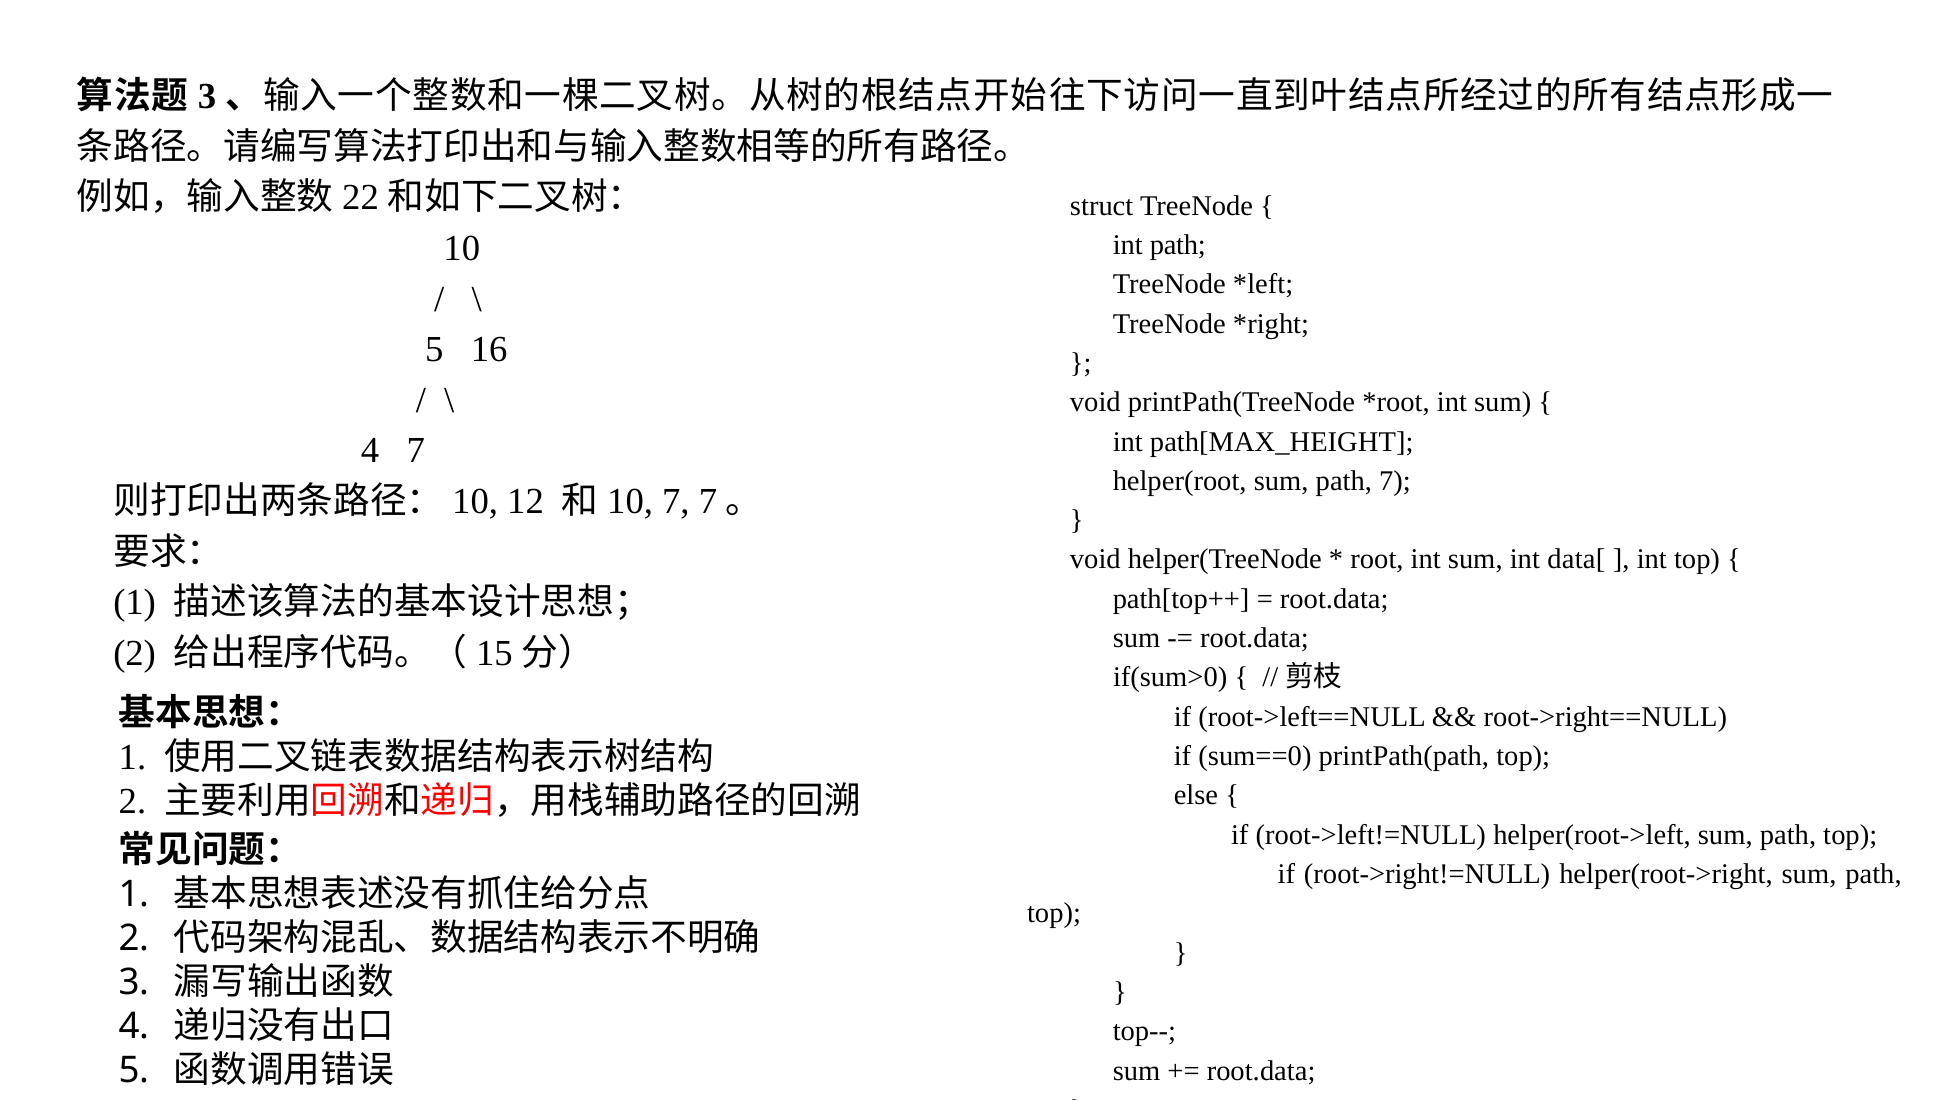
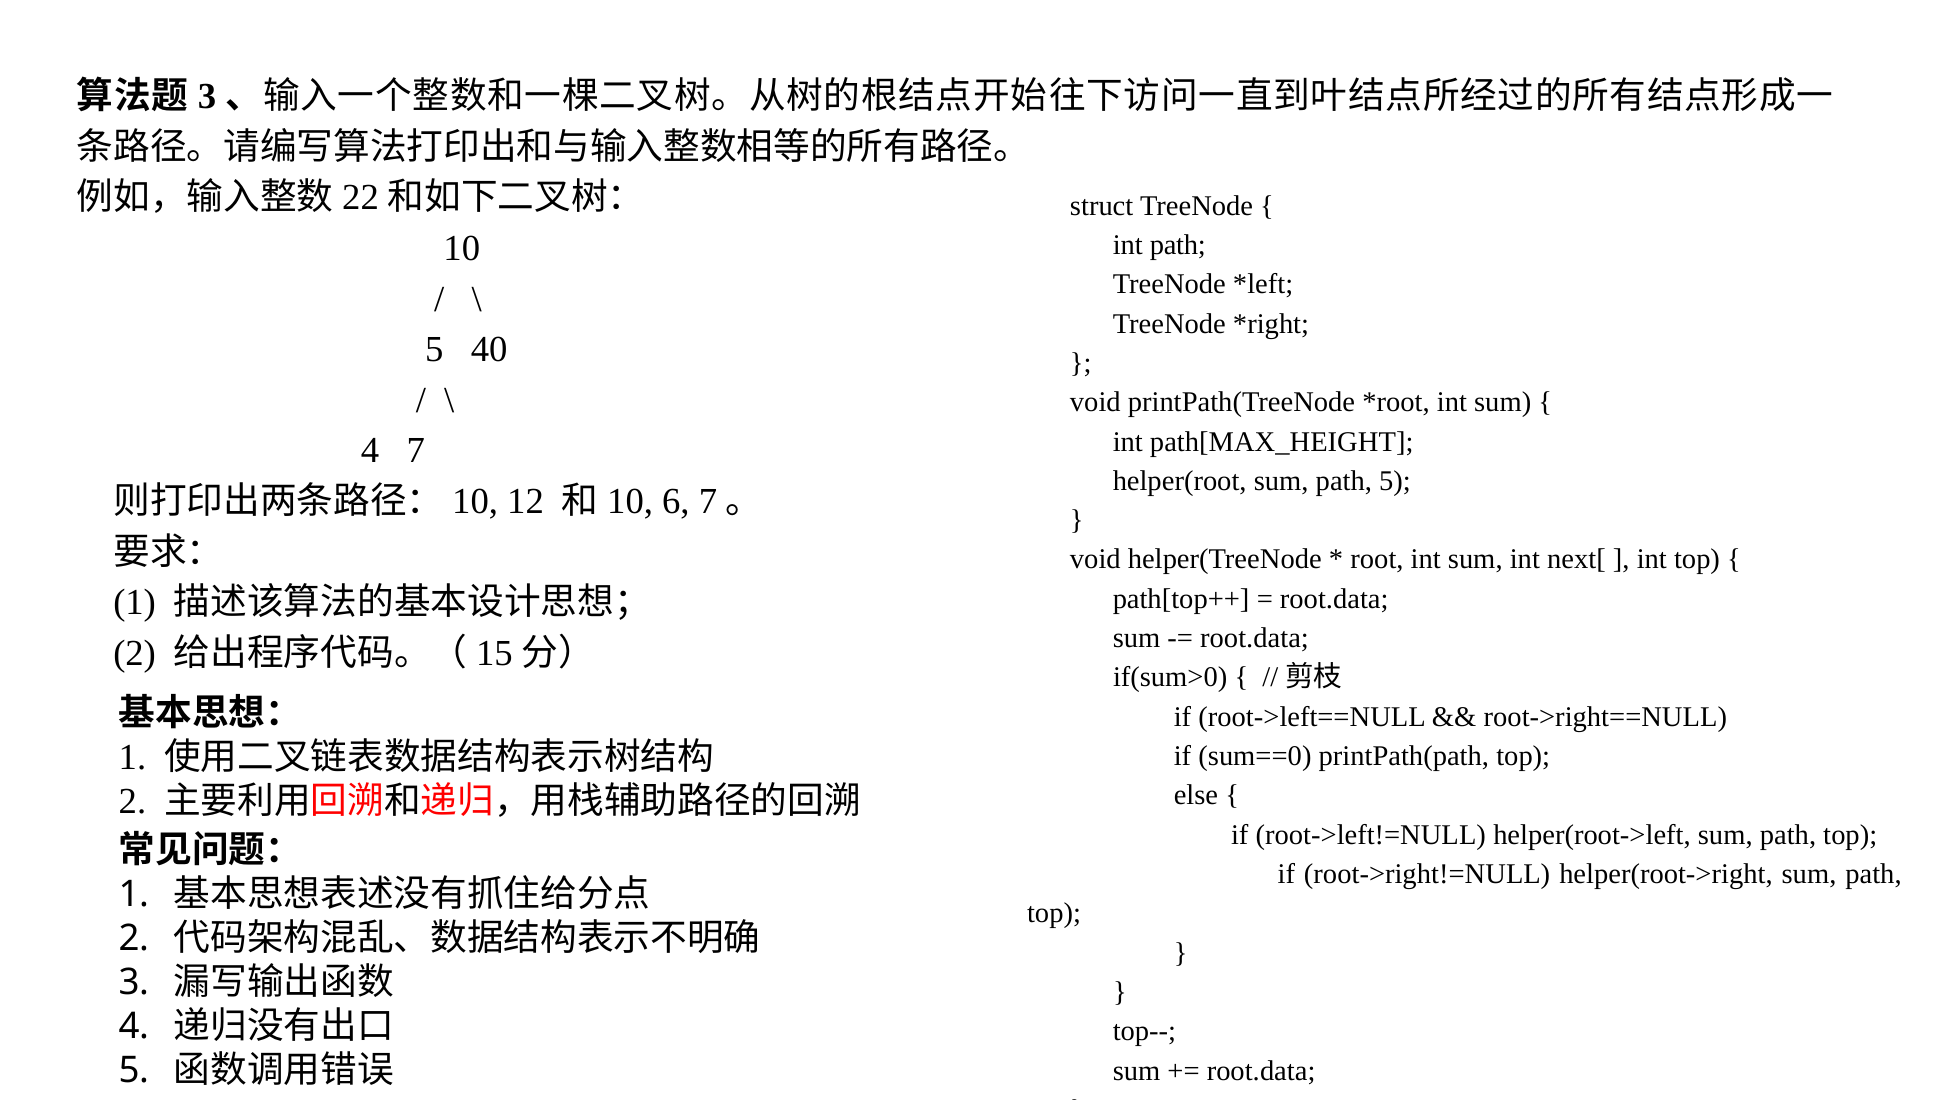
16: 16 -> 40
path 7: 7 -> 5
7 at (676, 501): 7 -> 6
data[: data[ -> next[
